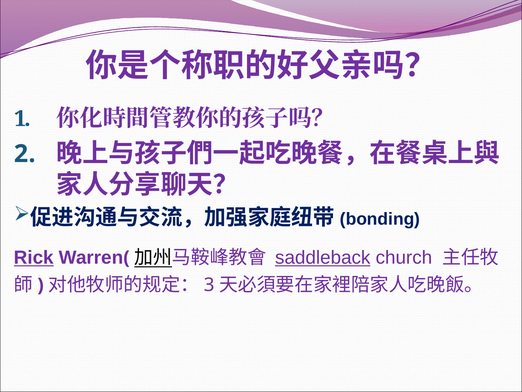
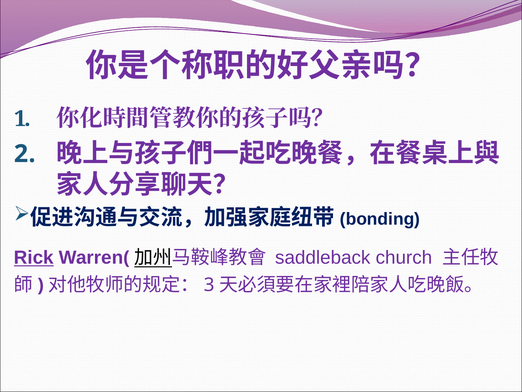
saddleback underline: present -> none
